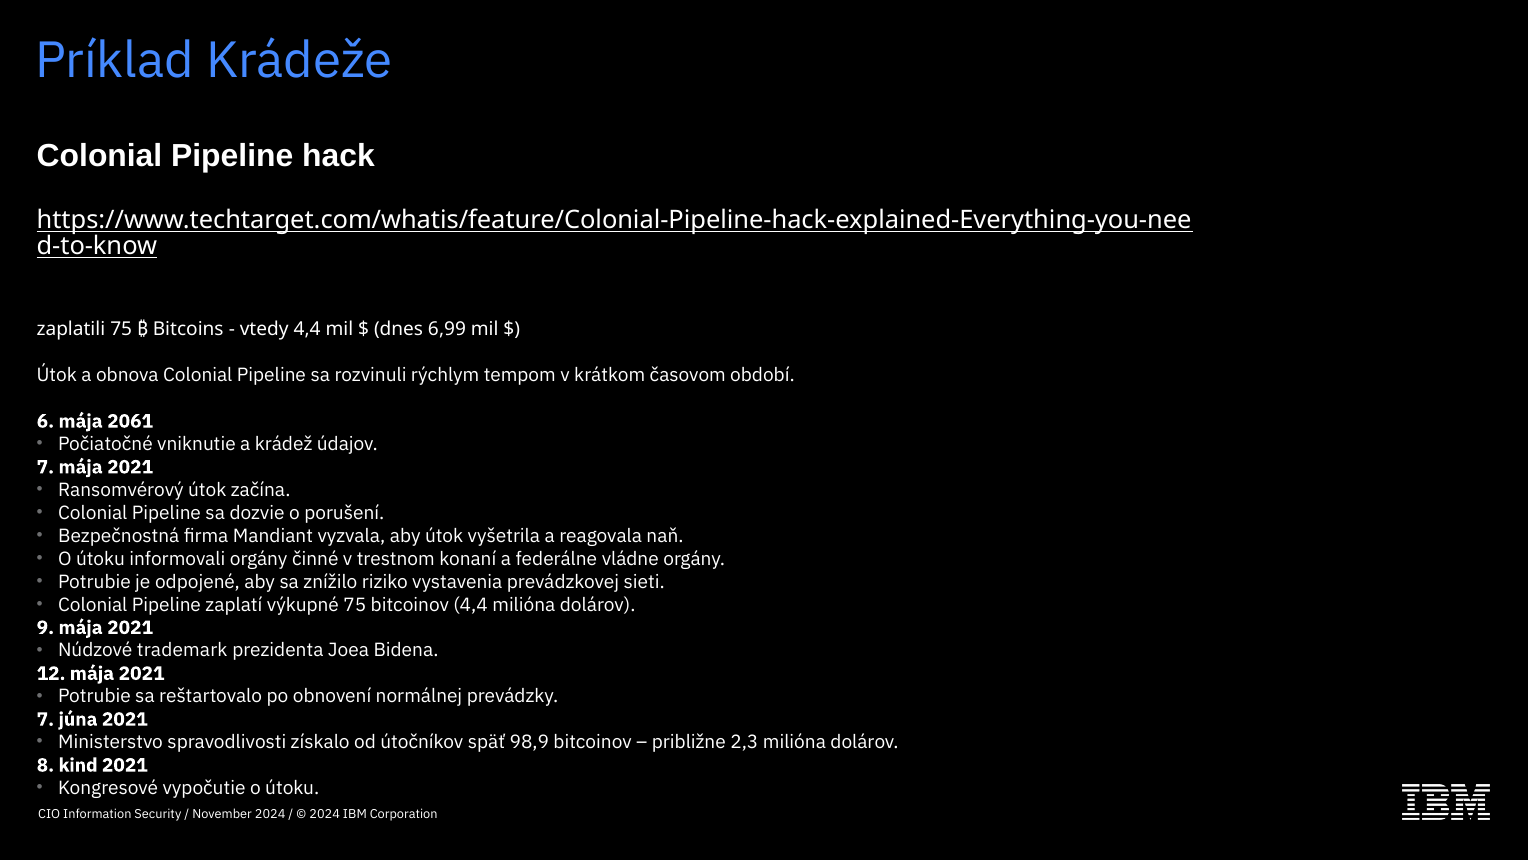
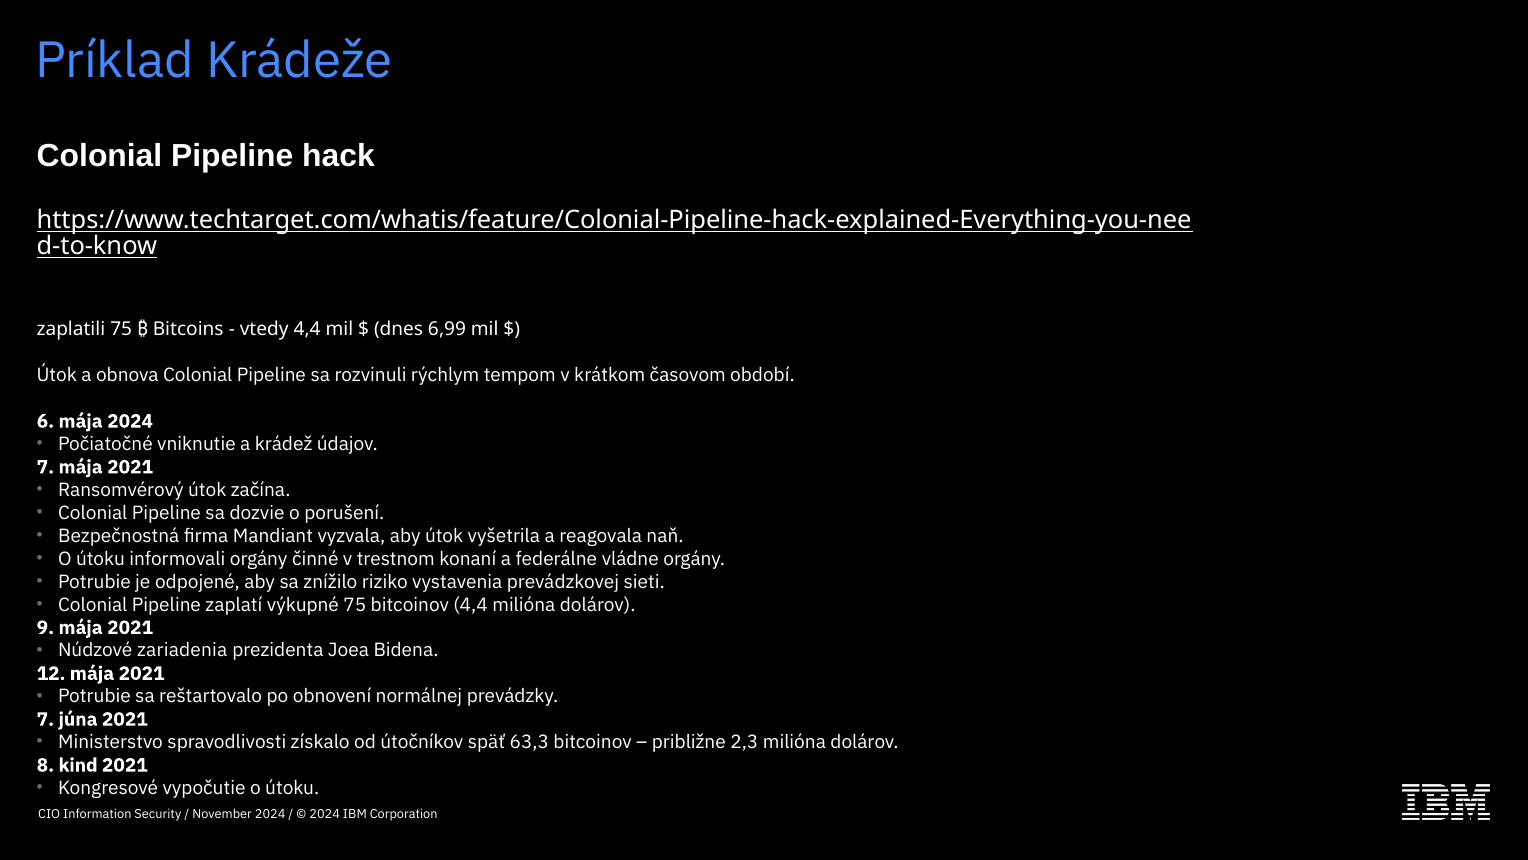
mája 2061: 2061 -> 2024
trademark: trademark -> zariadenia
98,9: 98,9 -> 63,3
